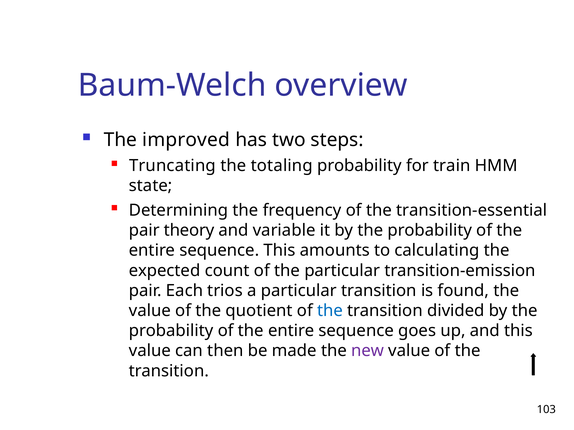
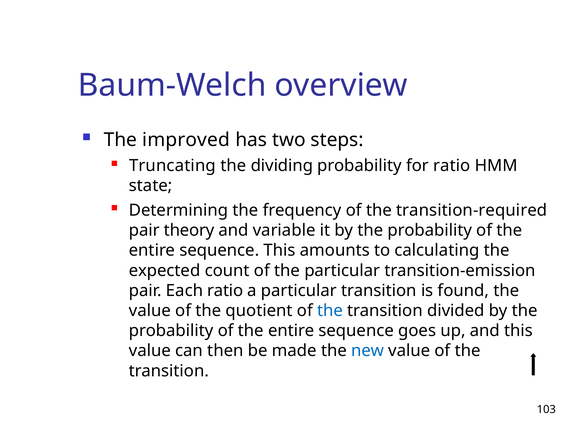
totaling: totaling -> dividing
for train: train -> ratio
transition-essential: transition-essential -> transition-required
Each trios: trios -> ratio
new colour: purple -> blue
